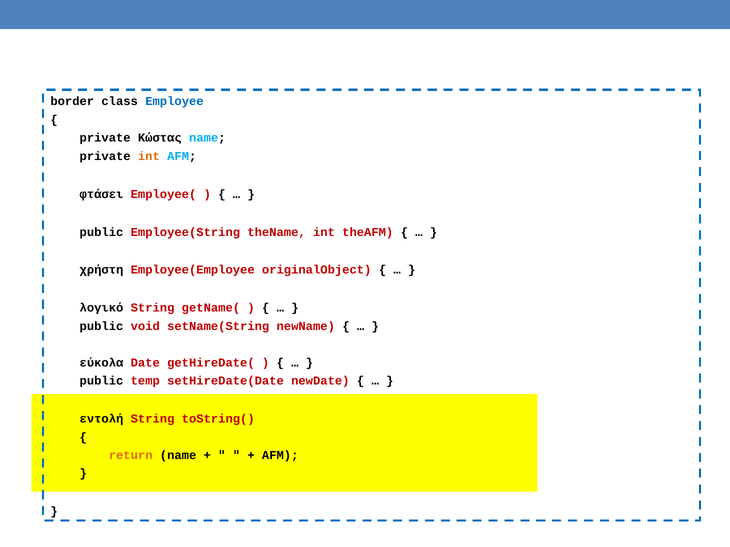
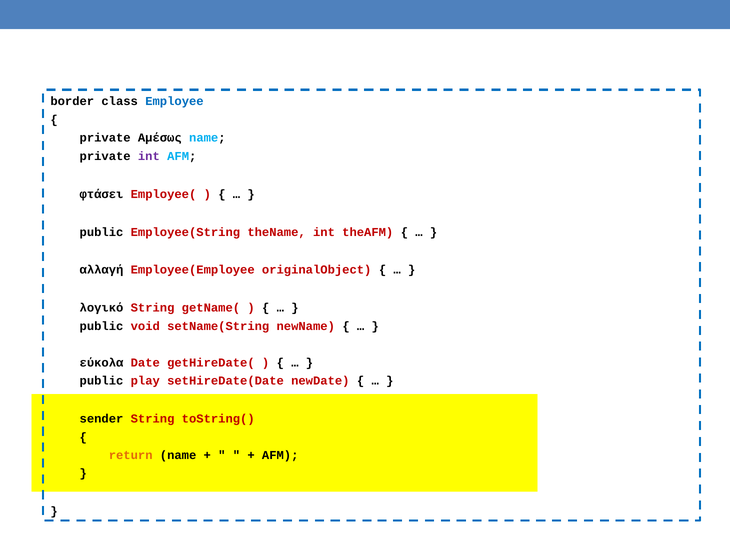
Κώστας: Κώστας -> Αμέσως
int at (149, 156) colour: orange -> purple
χρήστη: χρήστη -> αλλαγή
temp: temp -> play
εντολή: εντολή -> sender
